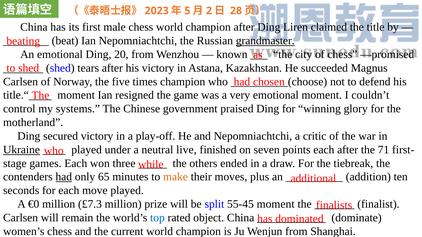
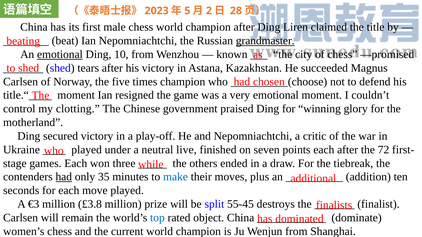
emotional at (60, 54) underline: none -> present
20: 20 -> 10
systems: systems -> clotting
Ukraine underline: present -> none
71: 71 -> 72
65: 65 -> 35
make colour: orange -> blue
€0: €0 -> €3
£7.3: £7.3 -> £3.8
55-45 moment: moment -> destroys
